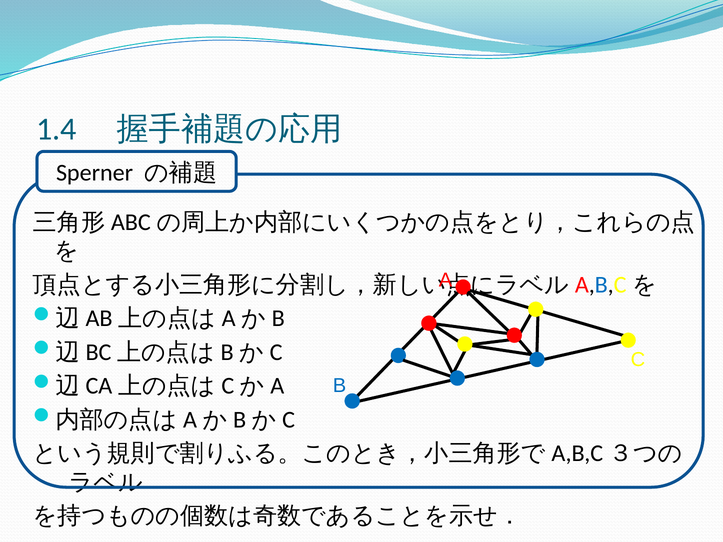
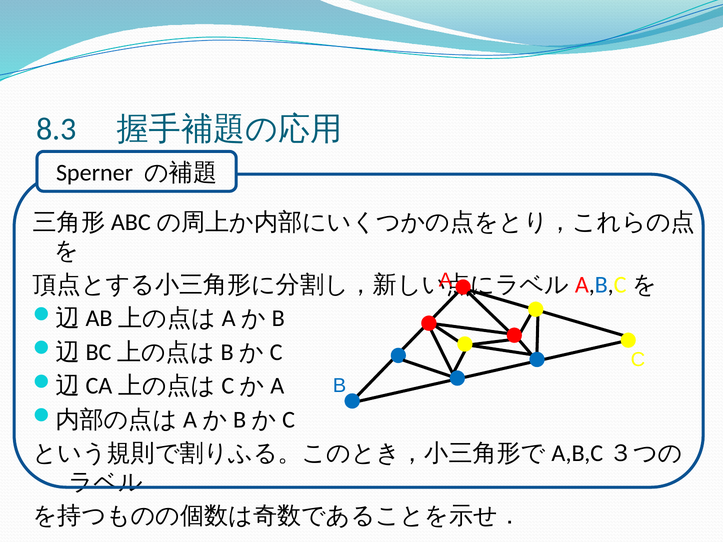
1.4: 1.4 -> 8.3
